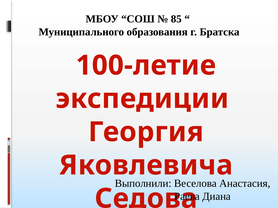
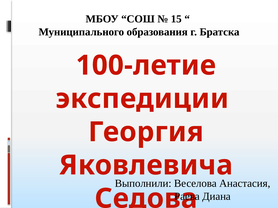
85: 85 -> 15
